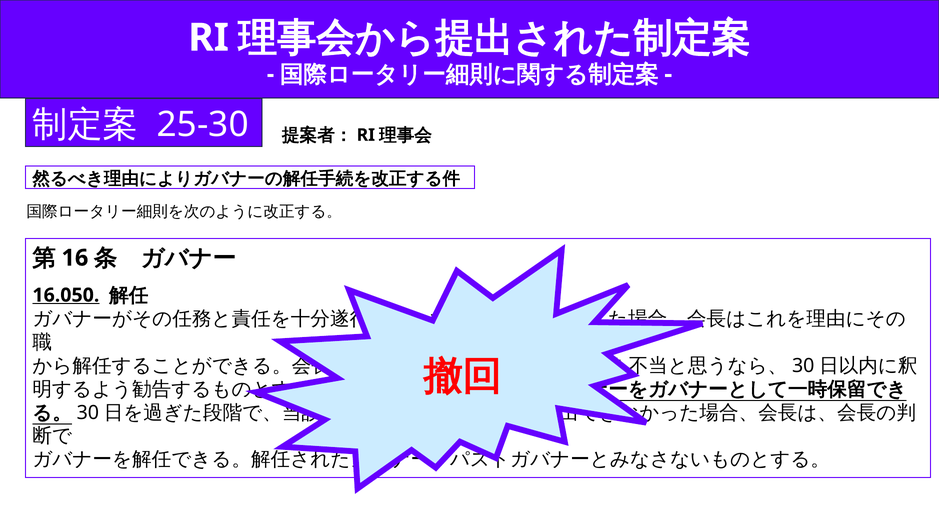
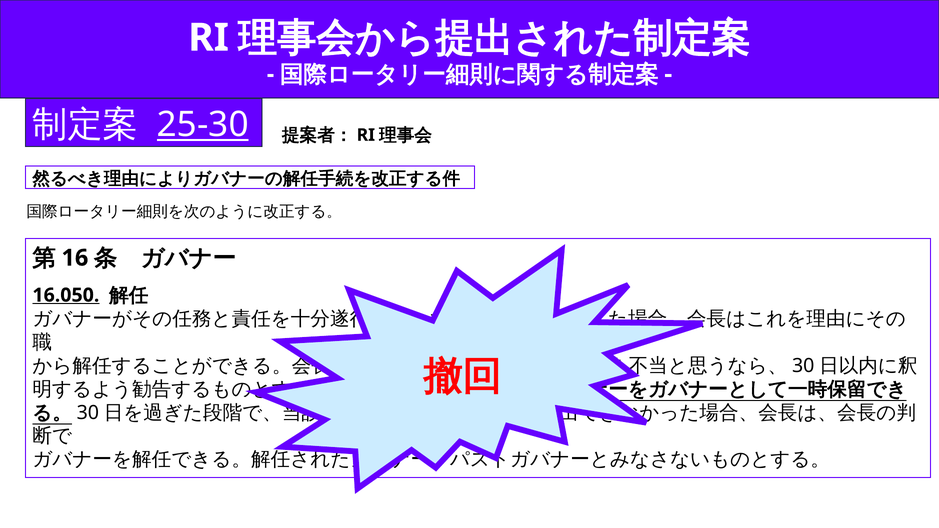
25-30 underline: none -> present
